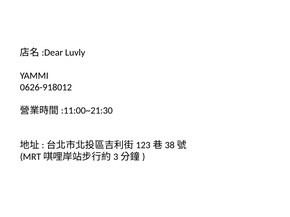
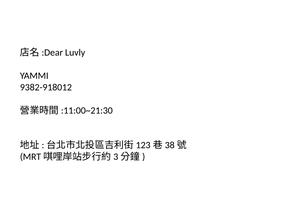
0626-918012: 0626-918012 -> 9382-918012
